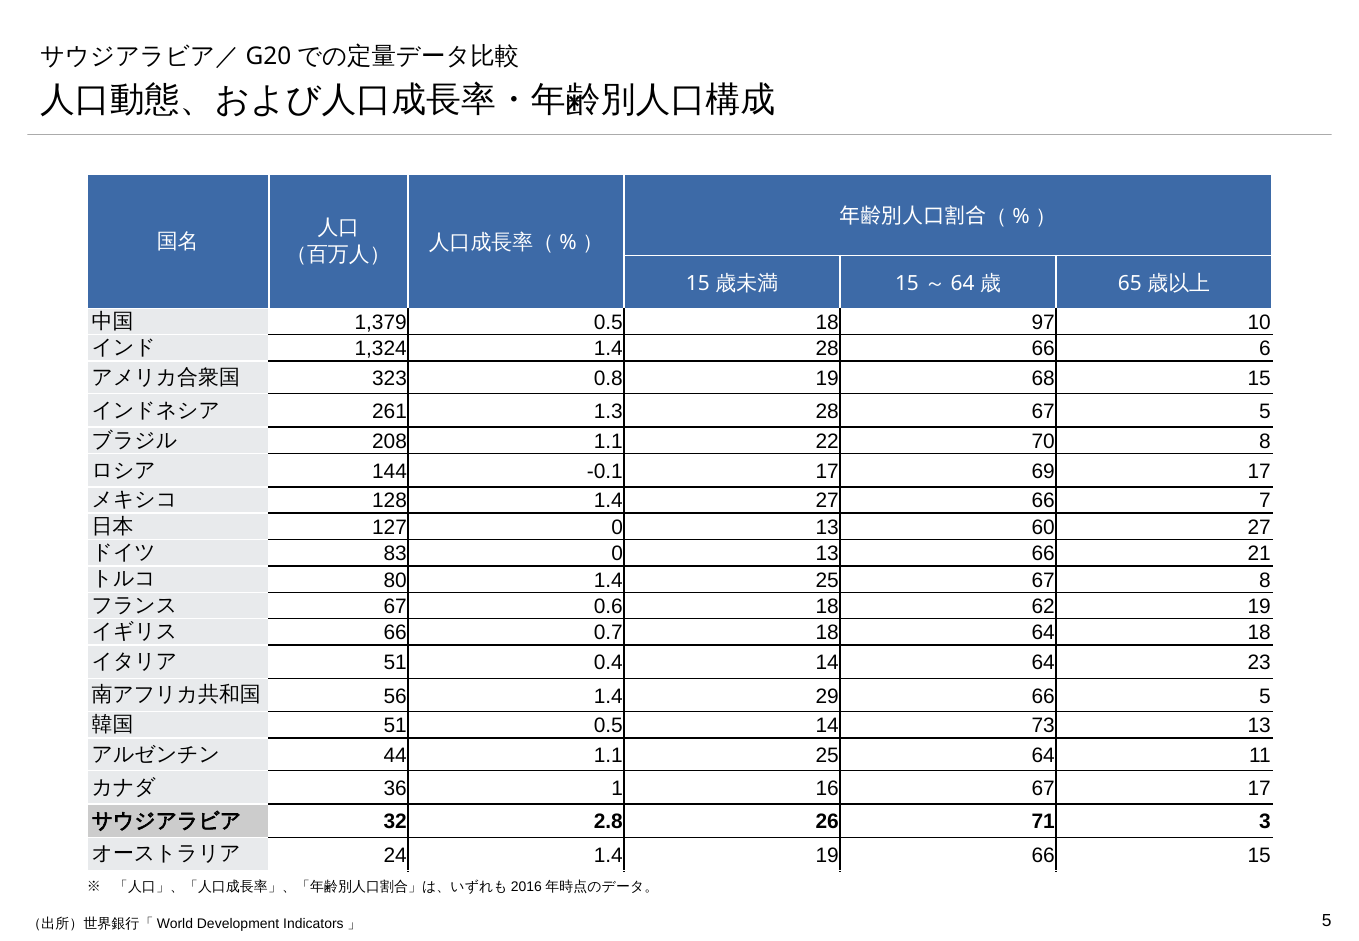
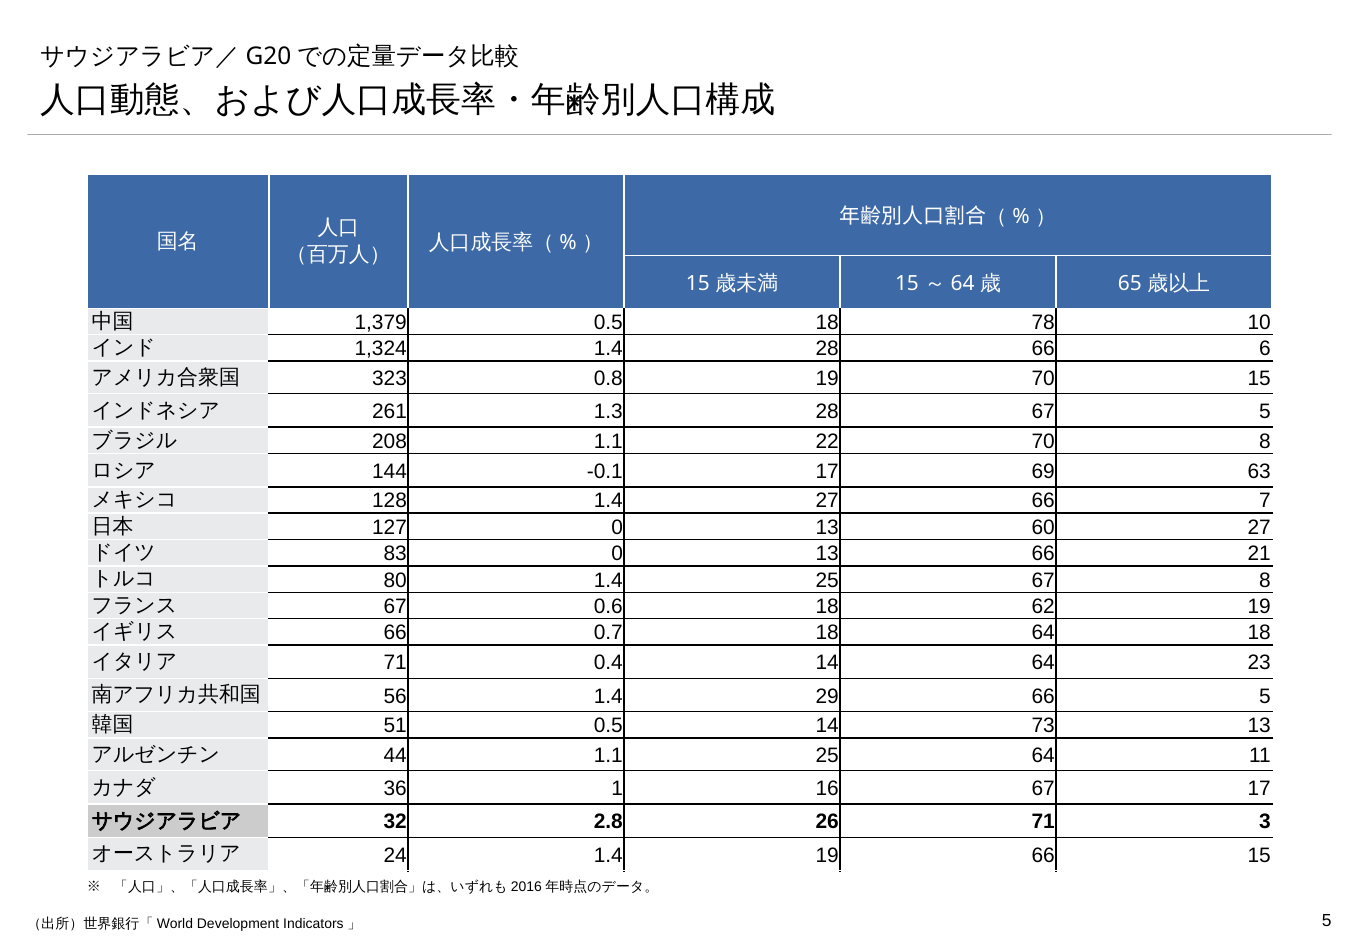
97: 97 -> 78
19 68: 68 -> 70
69 17: 17 -> 63
51 at (395, 663): 51 -> 71
